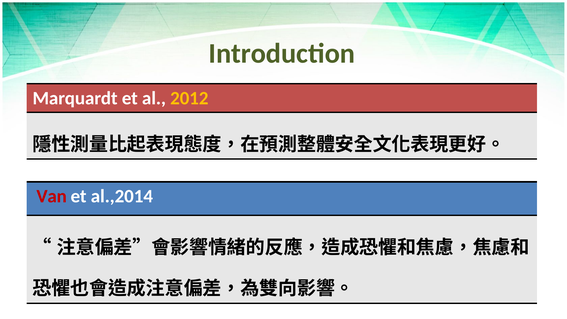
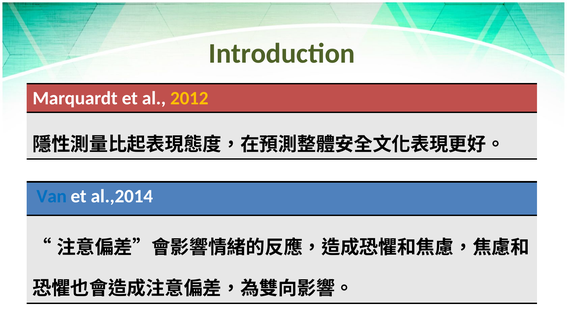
Van colour: red -> blue
